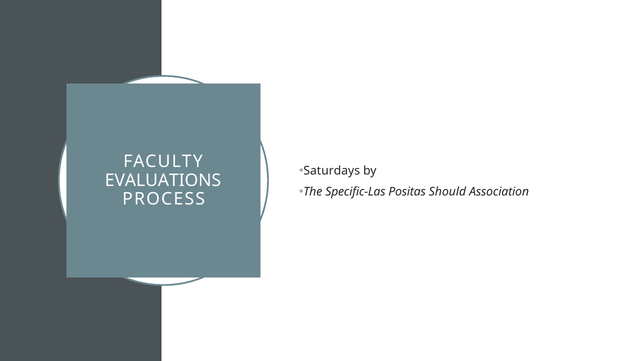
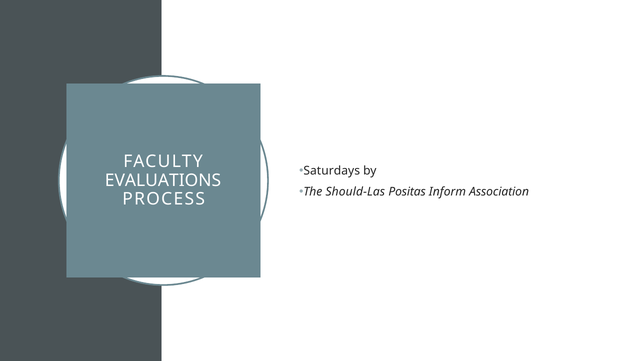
Specific-Las: Specific-Las -> Should-Las
Should: Should -> Inform
